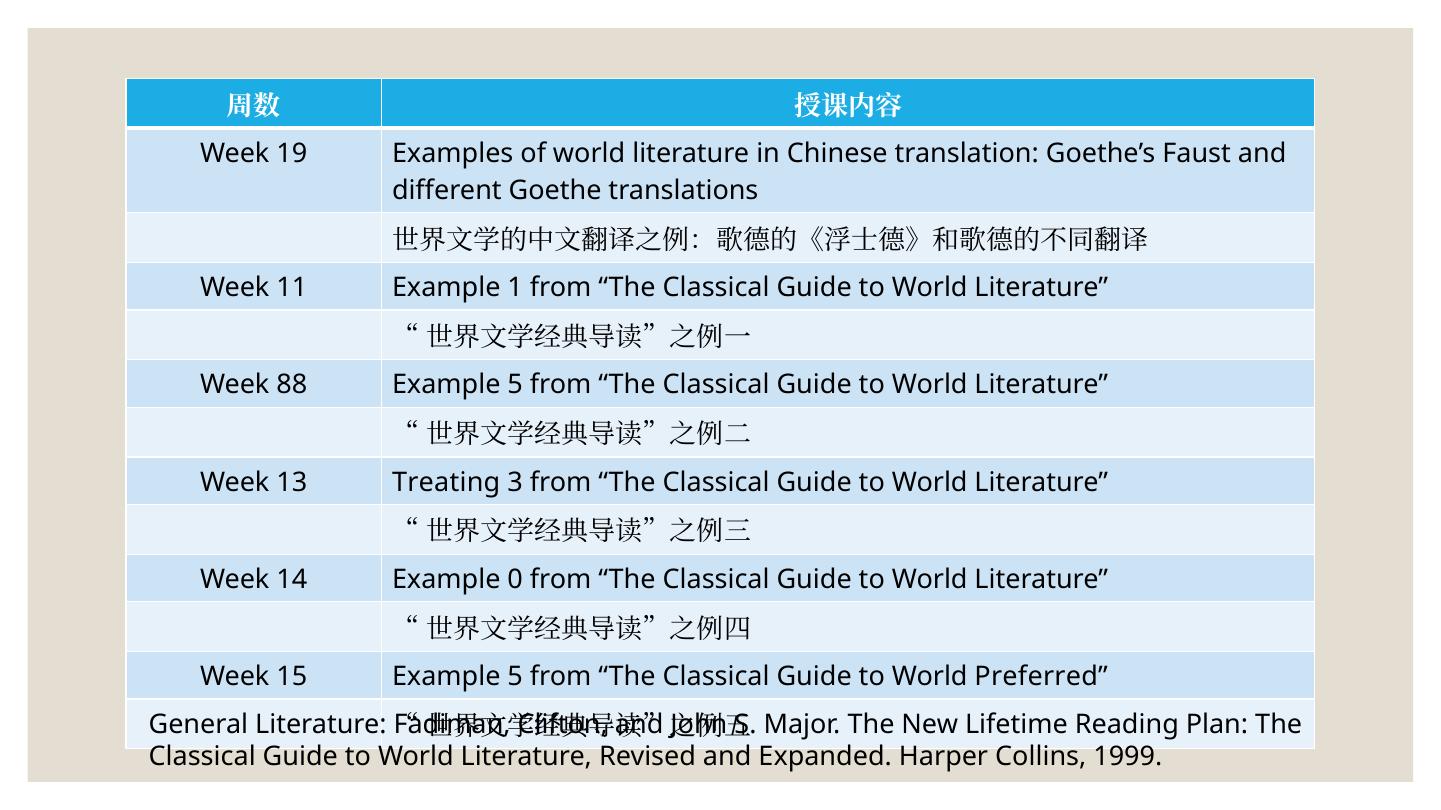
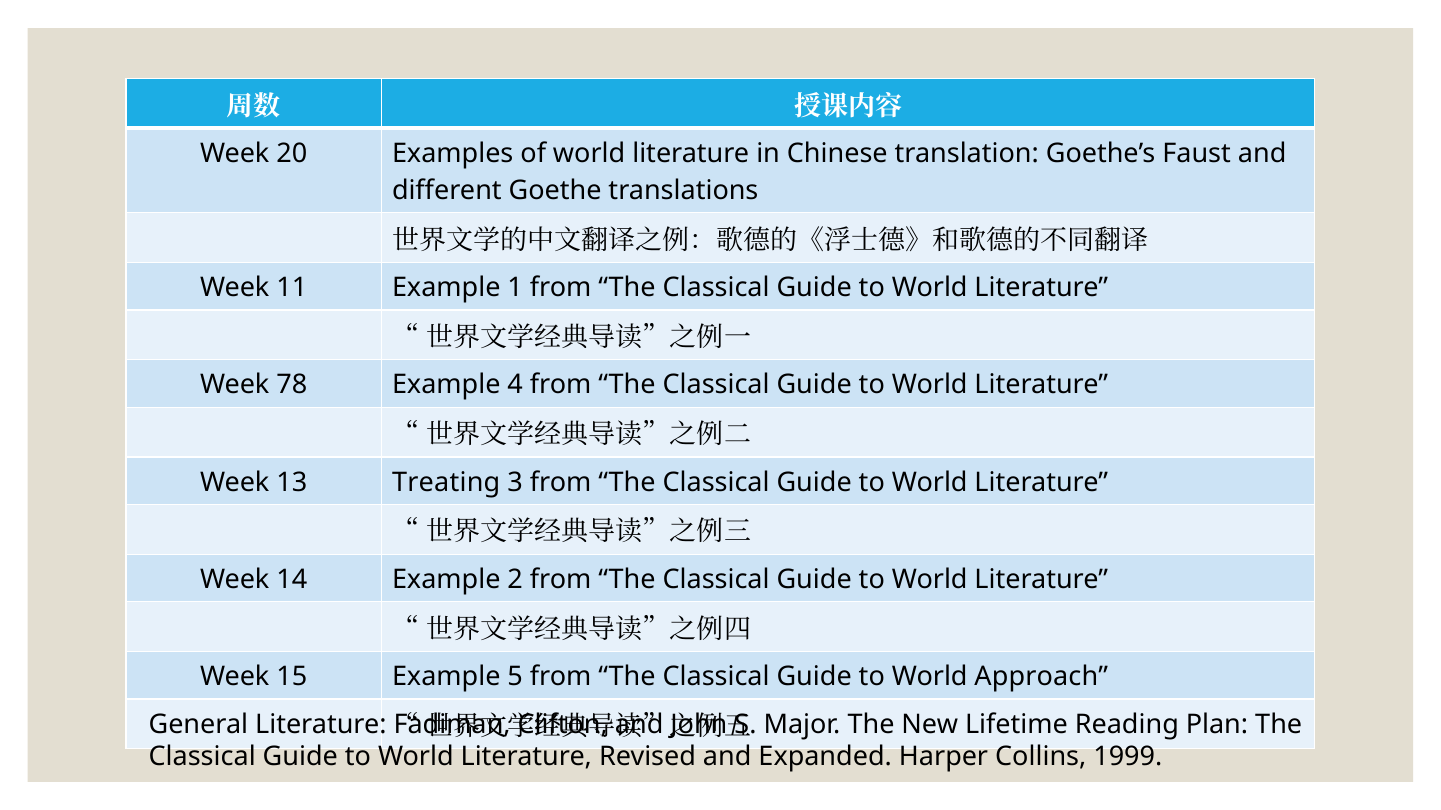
19: 19 -> 20
88: 88 -> 78
5 at (515, 385): 5 -> 4
0: 0 -> 2
Preferred: Preferred -> Approach
